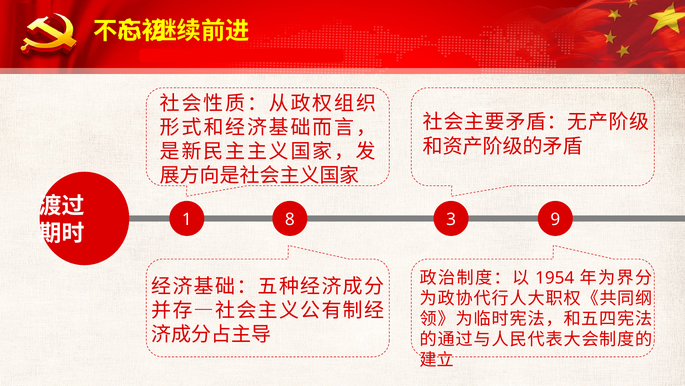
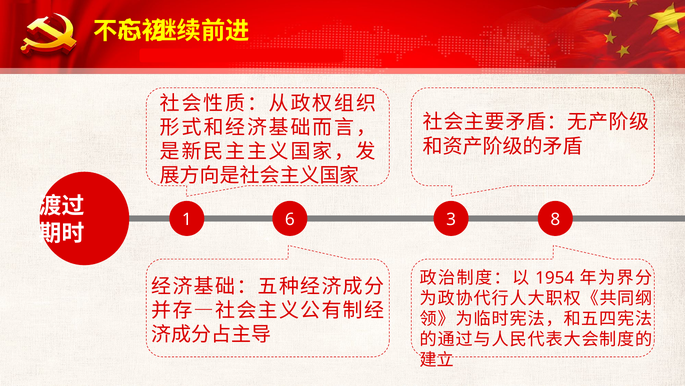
8: 8 -> 6
9: 9 -> 8
